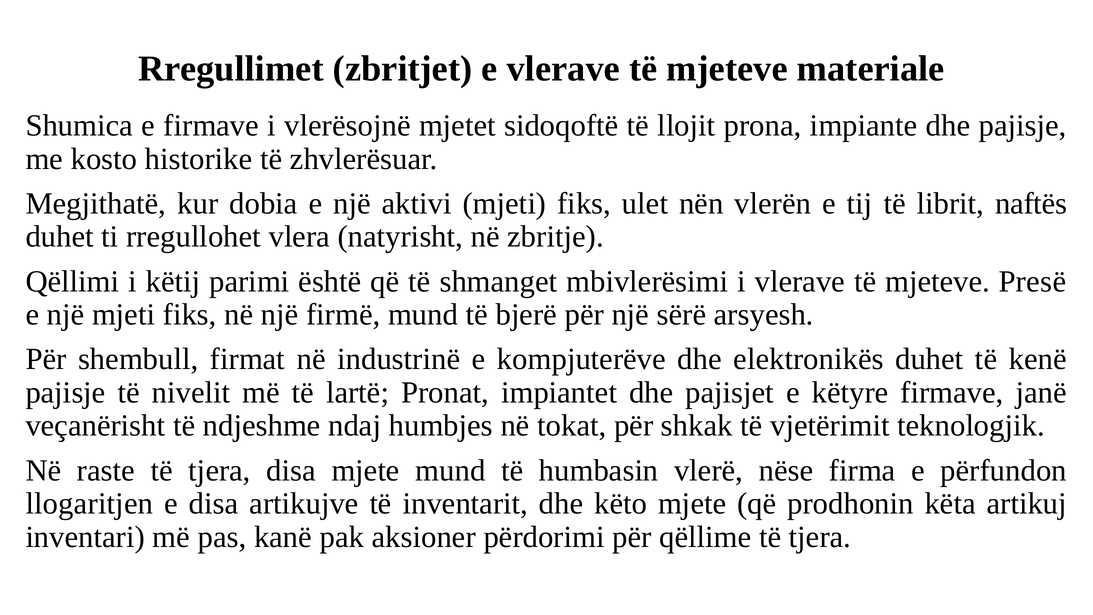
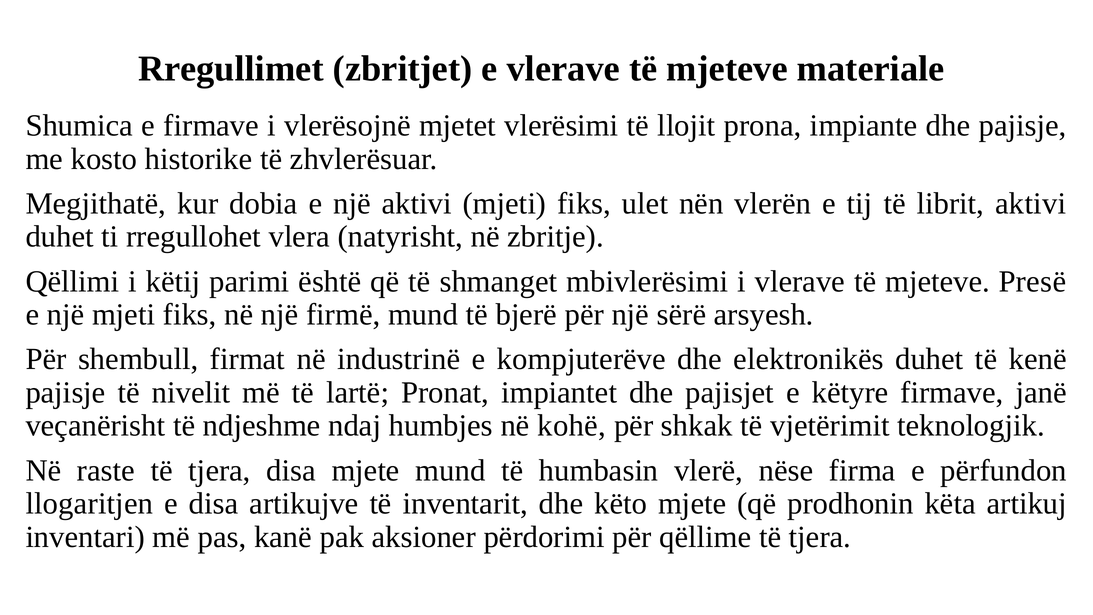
sidoqoftë: sidoqoftë -> vlerësimi
librit naftës: naftës -> aktivi
tokat: tokat -> kohë
